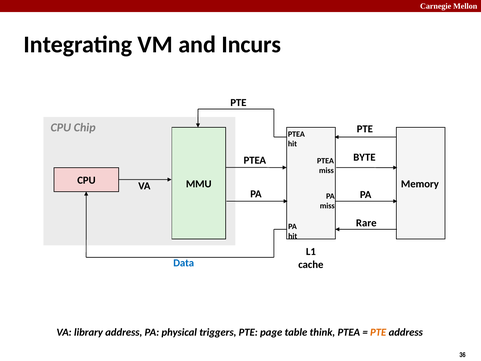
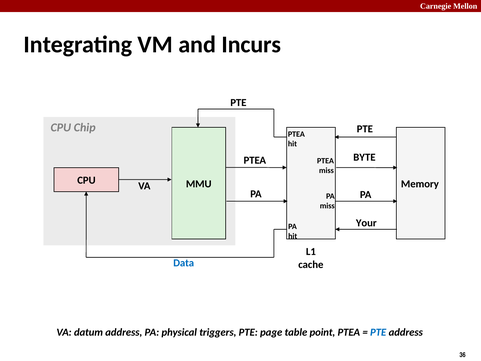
Rare: Rare -> Your
library: library -> datum
think: think -> point
PTE at (378, 332) colour: orange -> blue
